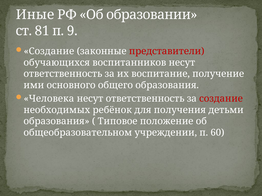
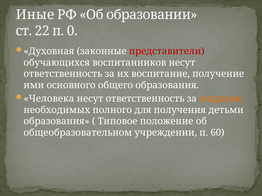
81: 81 -> 22
9: 9 -> 0
Создание at (49, 51): Создание -> Духовная
создание at (221, 99) colour: red -> orange
ребёнок: ребёнок -> полного
